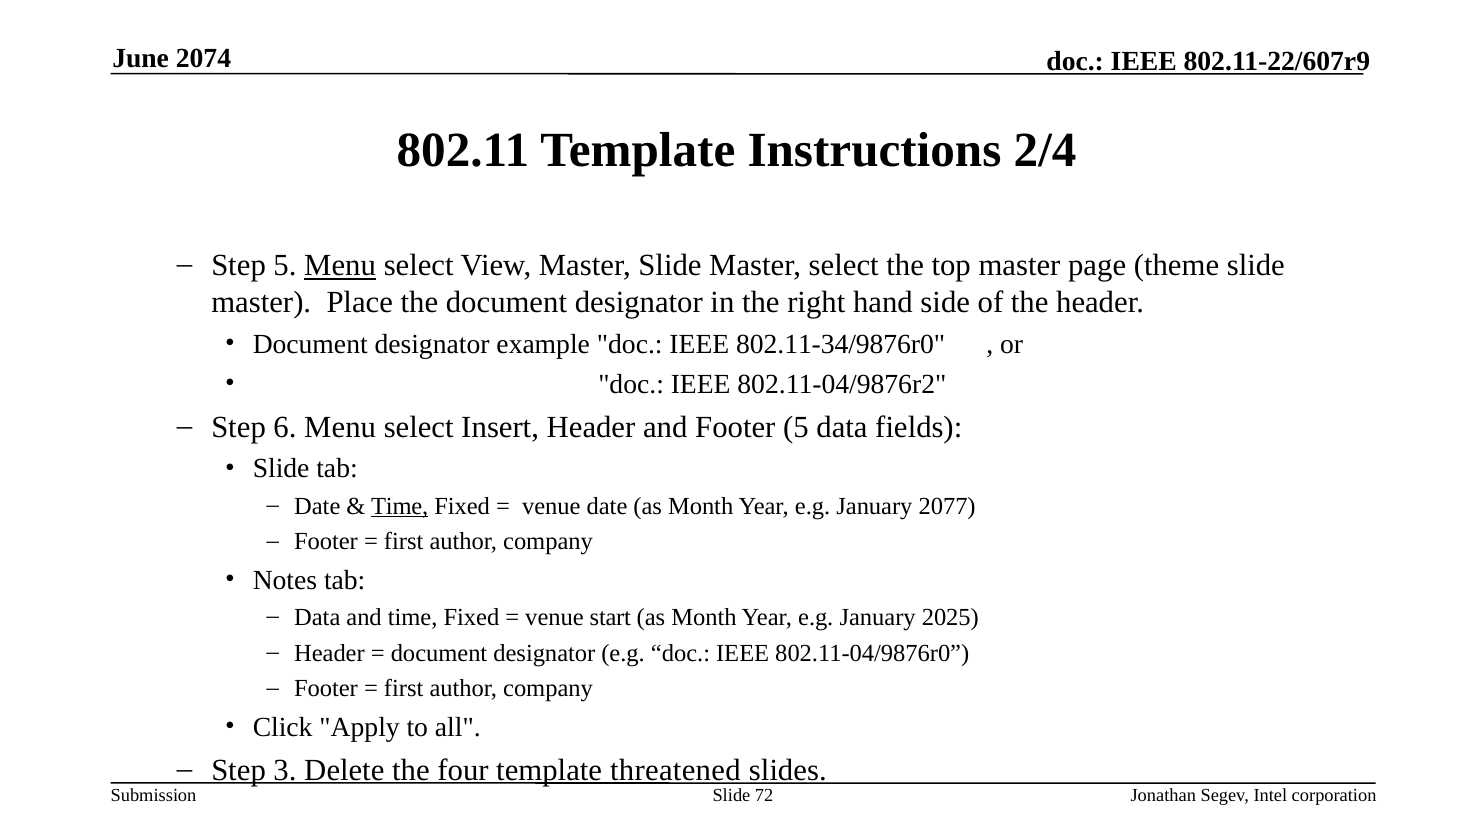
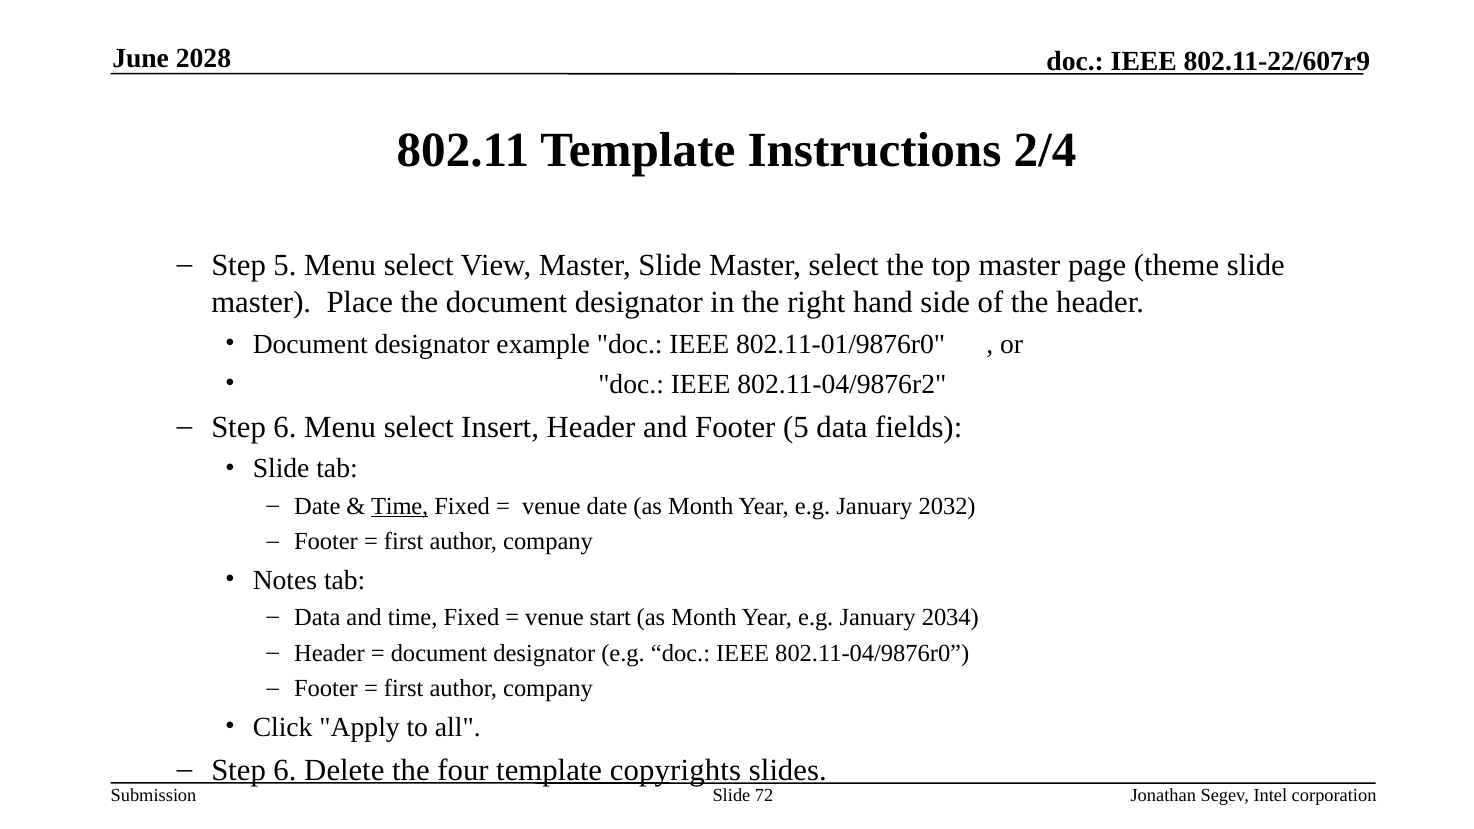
2074: 2074 -> 2028
Menu at (340, 266) underline: present -> none
802.11-34/9876r0: 802.11-34/9876r0 -> 802.11-01/9876r0
2077: 2077 -> 2032
2025: 2025 -> 2034
3 at (285, 770): 3 -> 6
threatened: threatened -> copyrights
